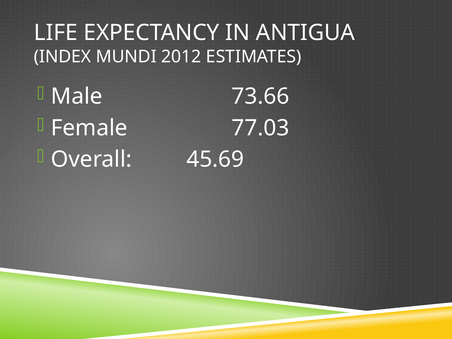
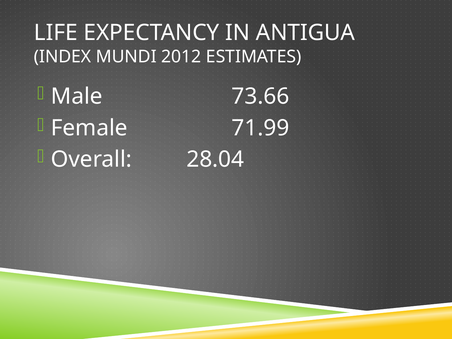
77.03: 77.03 -> 71.99
45.69: 45.69 -> 28.04
